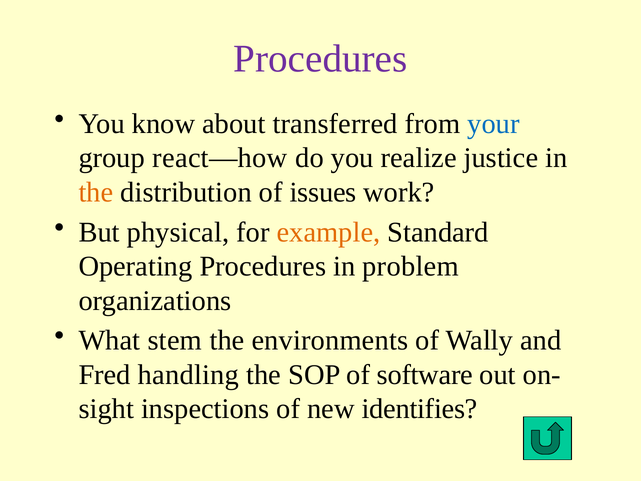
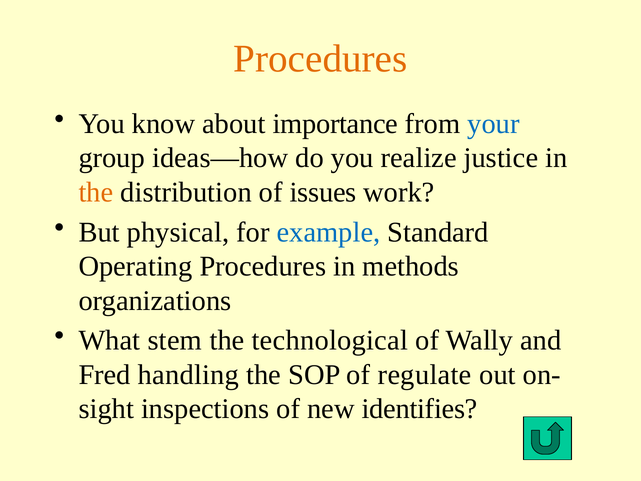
Procedures at (320, 59) colour: purple -> orange
transferred: transferred -> importance
react—how: react—how -> ideas—how
example colour: orange -> blue
problem: problem -> methods
environments: environments -> technological
software: software -> regulate
